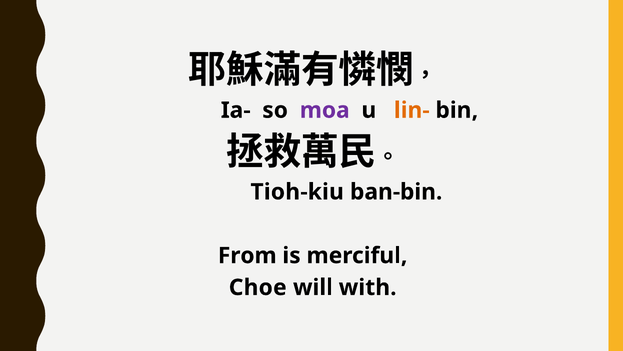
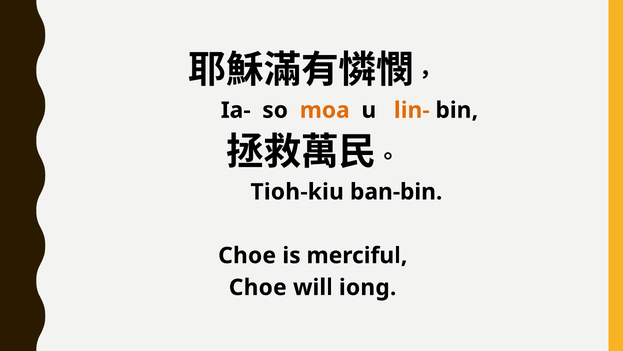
moa colour: purple -> orange
From at (247, 255): From -> Choe
with: with -> iong
